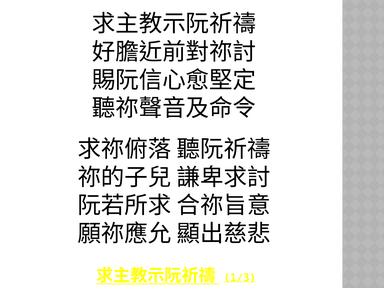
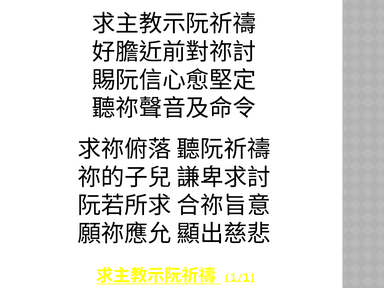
1/3: 1/3 -> 1/1
